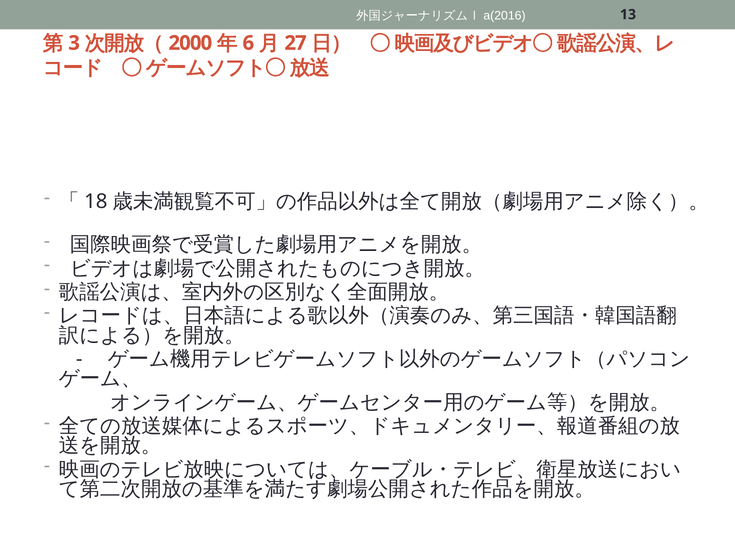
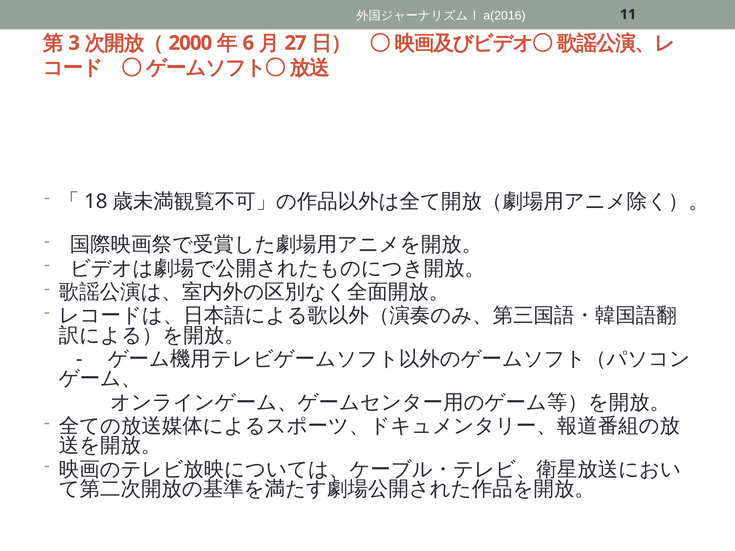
13: 13 -> 11
